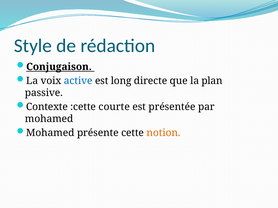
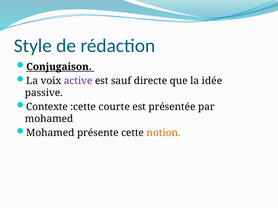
active colour: blue -> purple
long: long -> sauf
plan: plan -> idée
